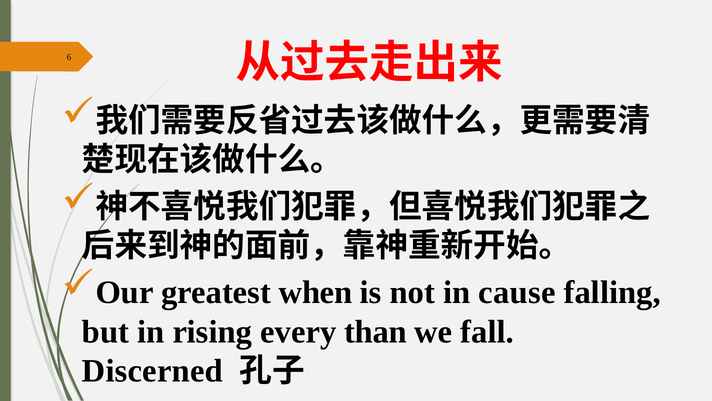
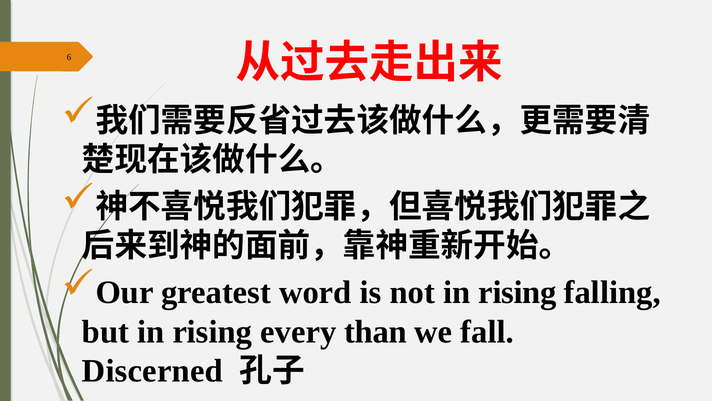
when: when -> word
not in cause: cause -> rising
